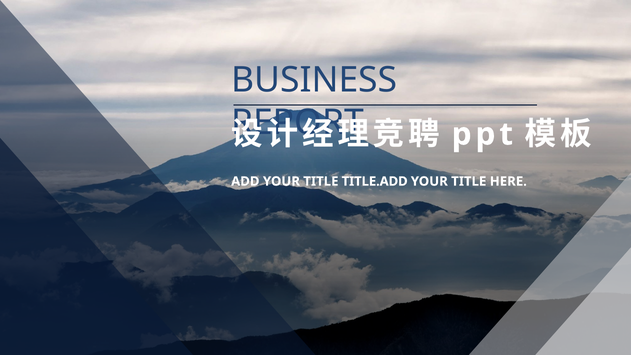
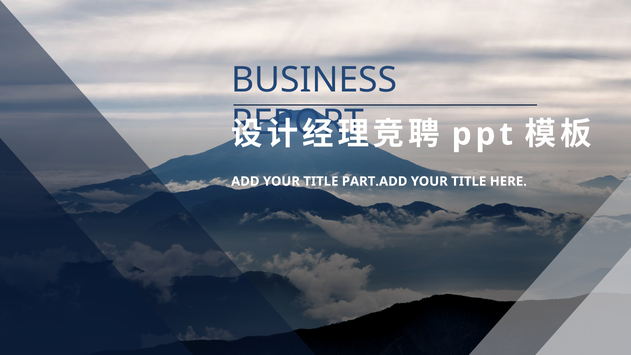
TITLE.ADD: TITLE.ADD -> PART.ADD
